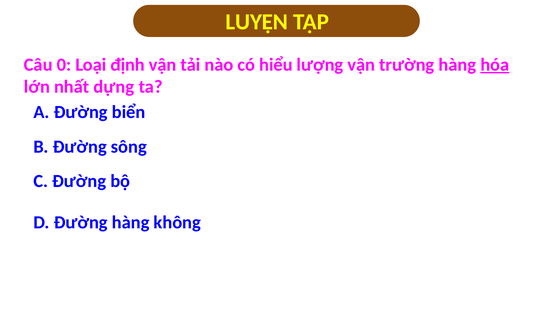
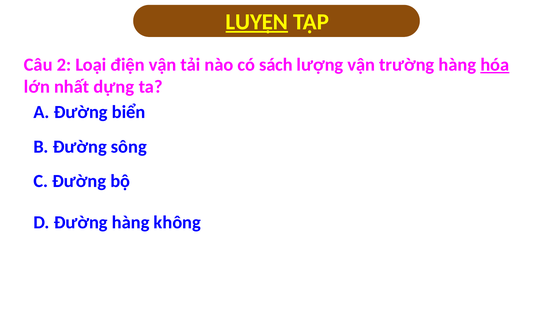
LUYỆN underline: none -> present
0: 0 -> 2
định: định -> điện
hiểu: hiểu -> sách
